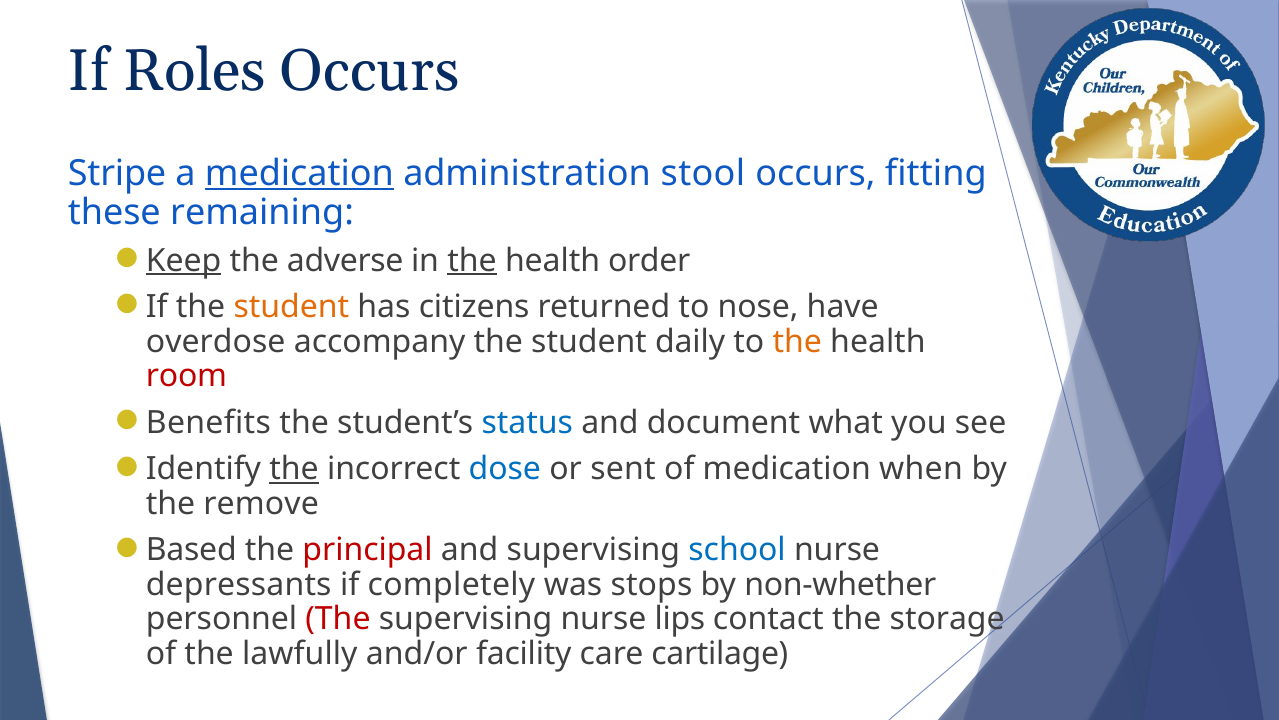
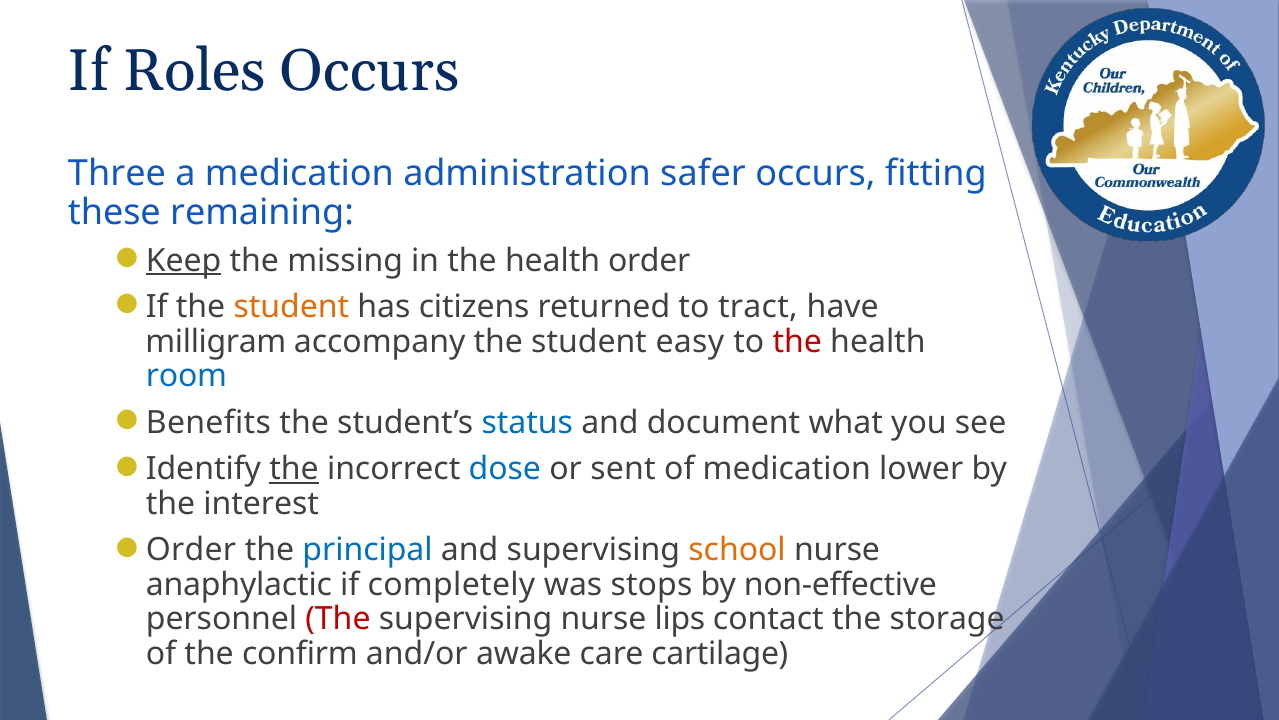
Stripe: Stripe -> Three
medication at (299, 173) underline: present -> none
stool: stool -> safer
adverse: adverse -> missing
the at (472, 260) underline: present -> none
nose: nose -> tract
overdose: overdose -> milligram
daily: daily -> easy
the at (797, 341) colour: orange -> red
room colour: red -> blue
when: when -> lower
remove: remove -> interest
Based at (191, 550): Based -> Order
principal colour: red -> blue
school colour: blue -> orange
depressants: depressants -> anaphylactic
non-whether: non-whether -> non-effective
lawfully: lawfully -> confirm
facility: facility -> awake
